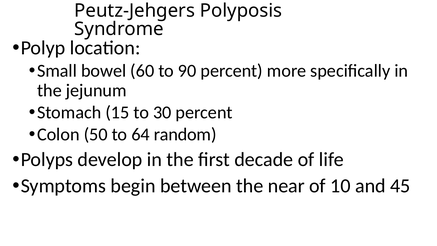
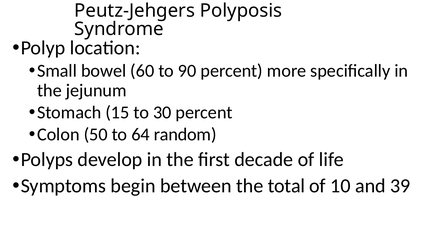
near: near -> total
45: 45 -> 39
